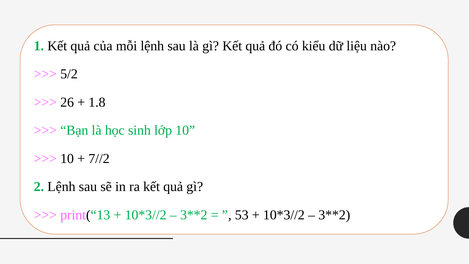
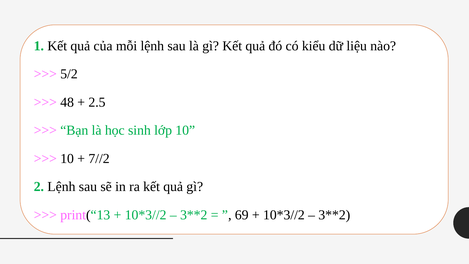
26: 26 -> 48
1.8: 1.8 -> 2.5
53: 53 -> 69
